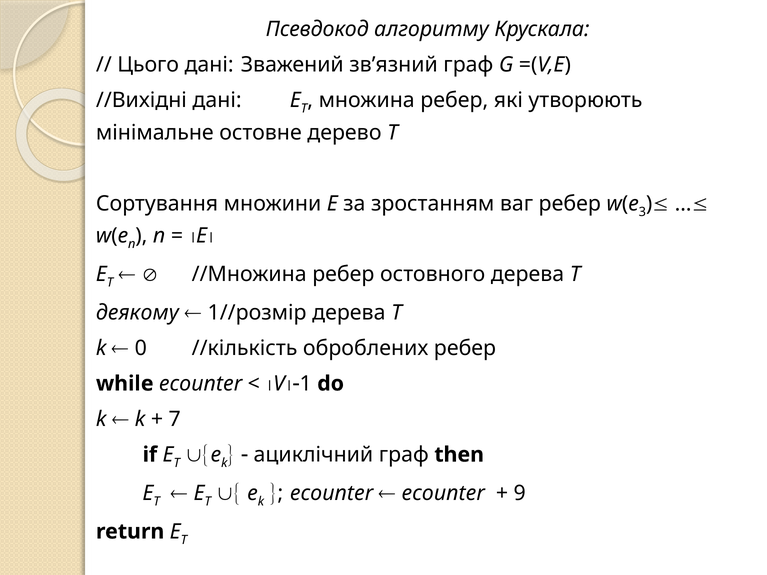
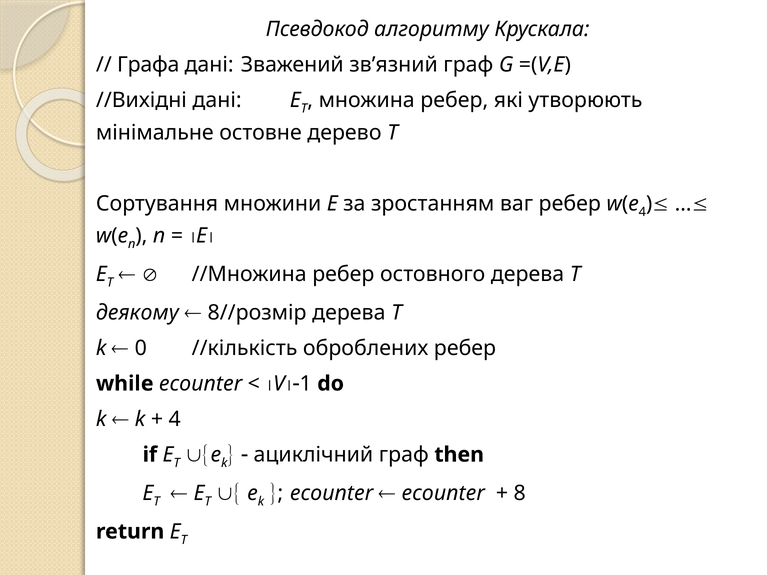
Цього: Цього -> Графа
3 at (642, 212): 3 -> 4
1//розмір: 1//розмір -> 8//розмір
7 at (175, 419): 7 -> 4
9: 9 -> 8
